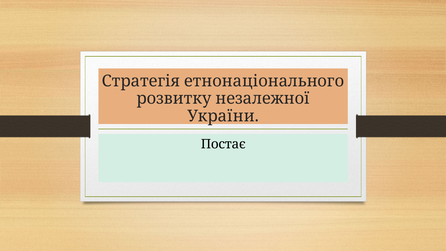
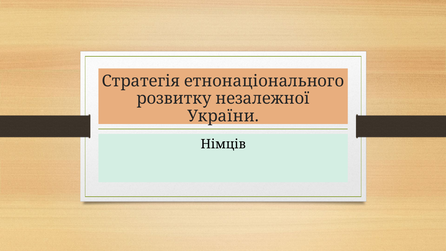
Постає: Постає -> Німців
